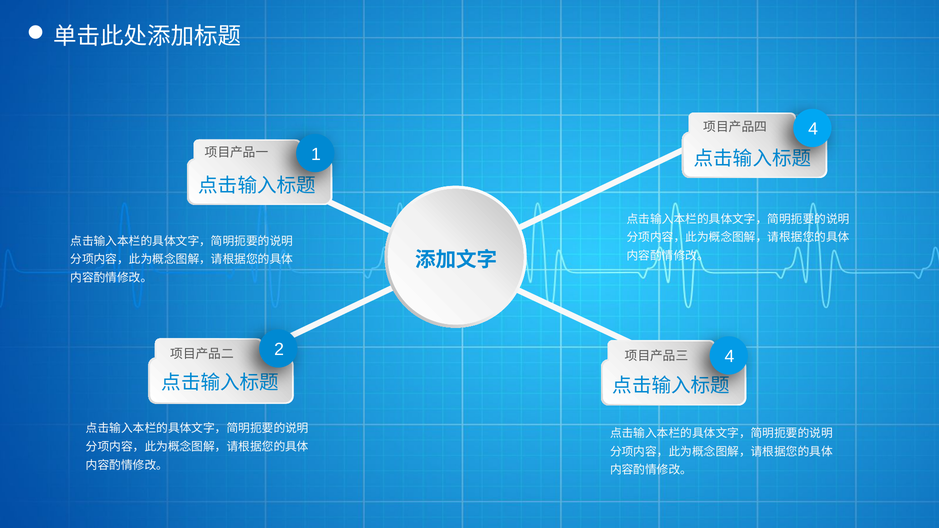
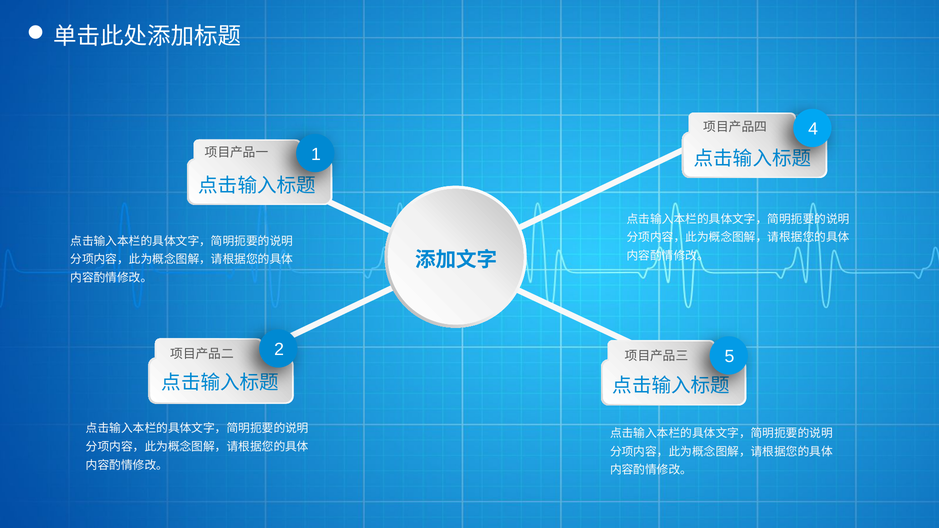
2 4: 4 -> 5
